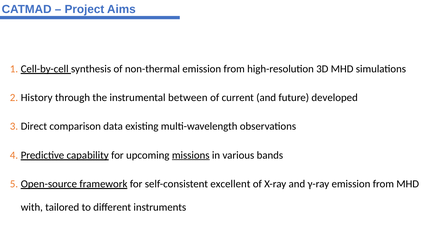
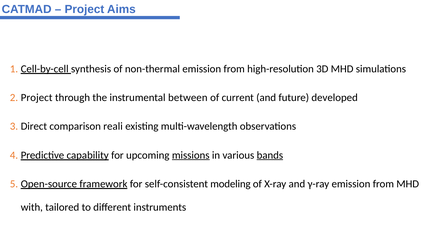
History at (37, 98): History -> Project
data: data -> reali
bands underline: none -> present
excellent: excellent -> modeling
